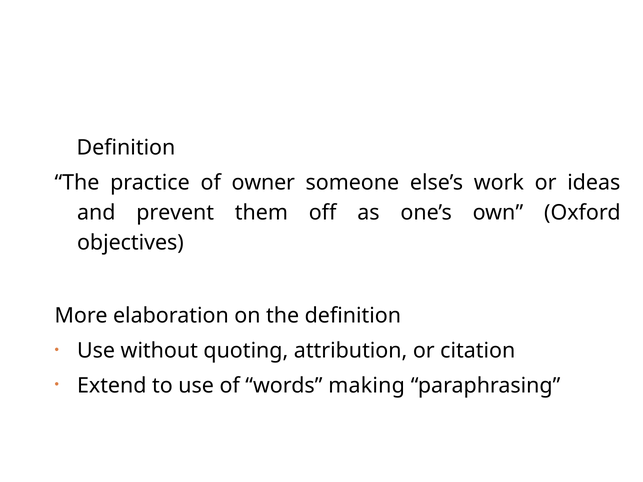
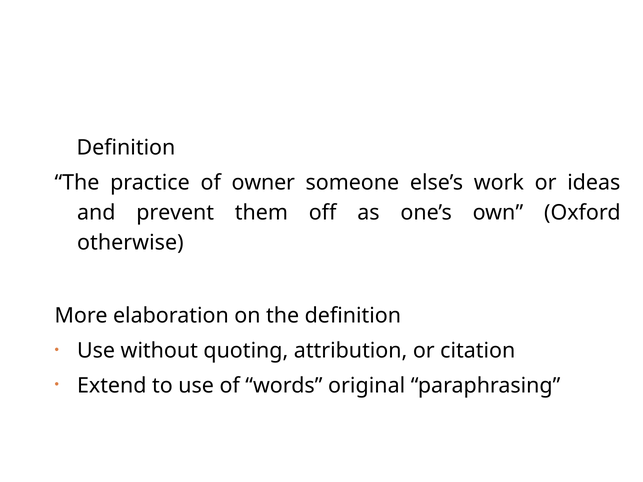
objectives: objectives -> otherwise
making: making -> original
